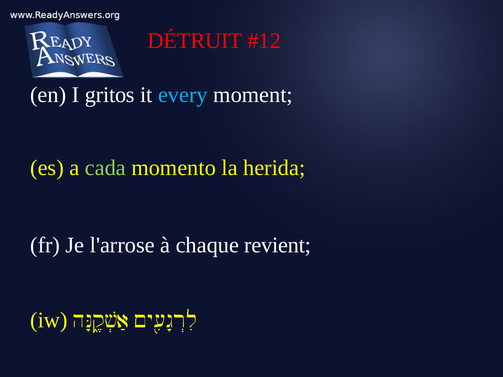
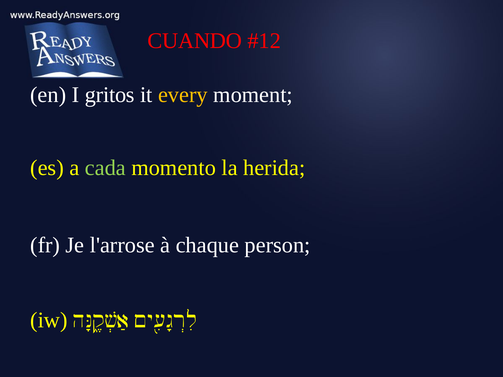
DÉTRUIT: DÉTRUIT -> CUANDO
every colour: light blue -> yellow
revient: revient -> person
